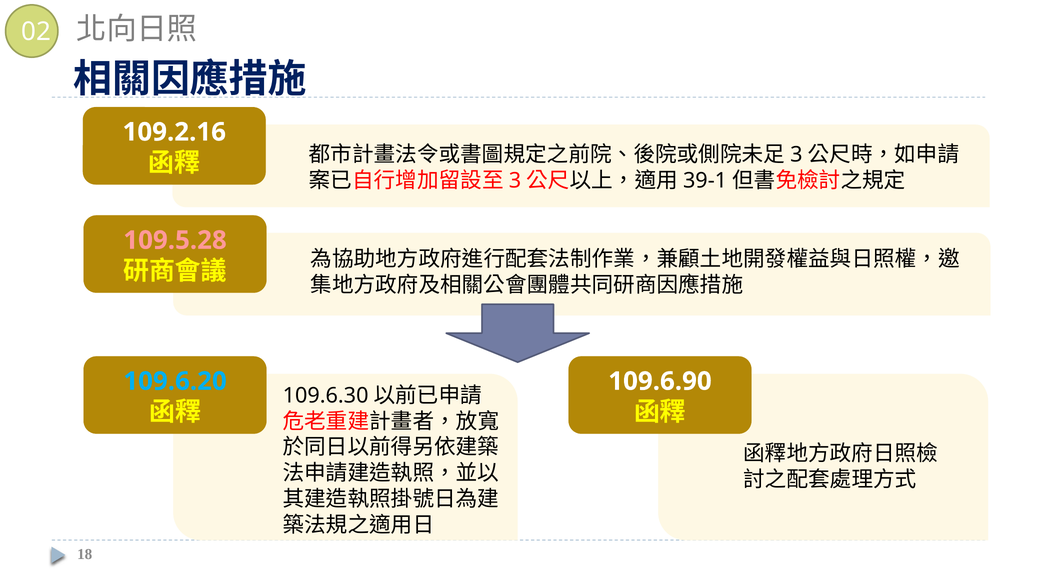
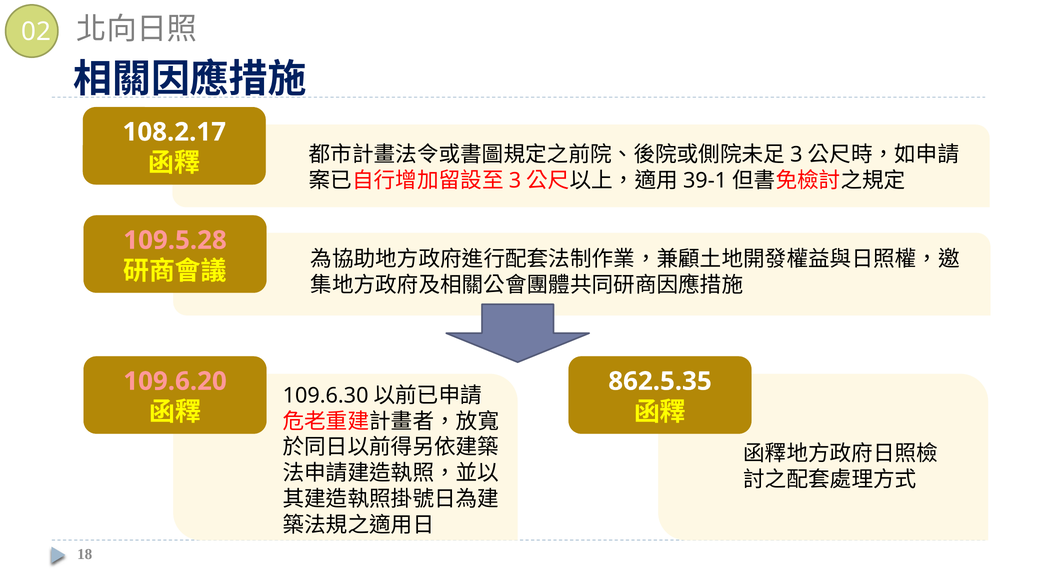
109.2.16: 109.2.16 -> 108.2.17
109.6.20 colour: light blue -> pink
109.6.90: 109.6.90 -> 862.5.35
